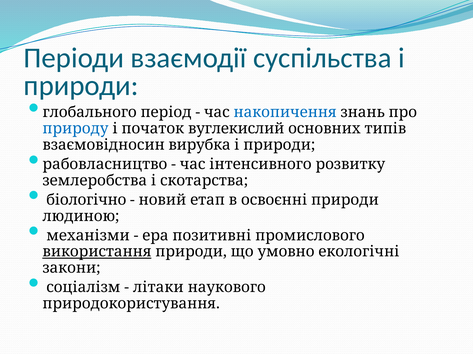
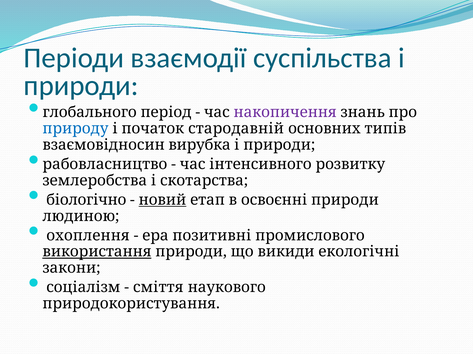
накопичення colour: blue -> purple
вуглекислий: вуглекислий -> стародавній
новий underline: none -> present
механізми: механізми -> охоплення
умовно: умовно -> викиди
літаки: літаки -> сміття
